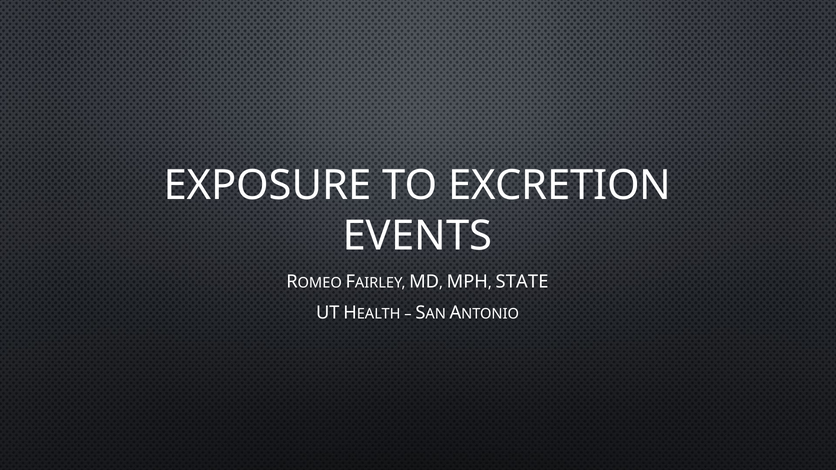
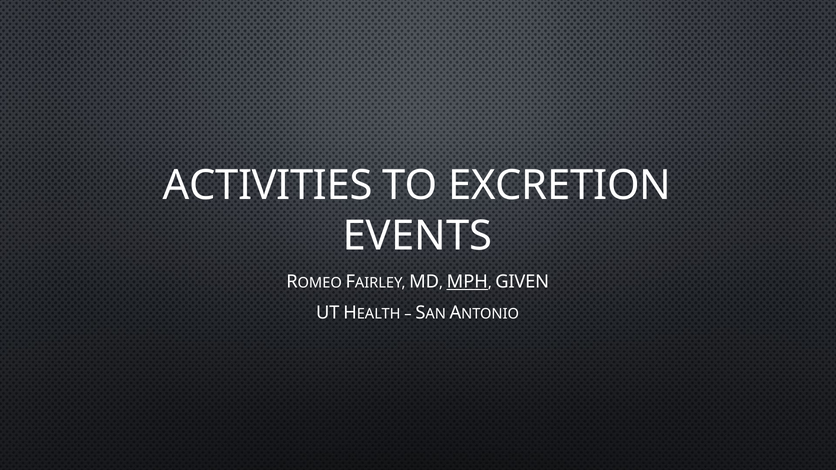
EXPOSURE: EXPOSURE -> ACTIVITIES
MPH underline: none -> present
STATE: STATE -> GIVEN
